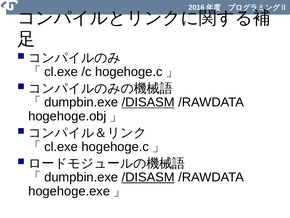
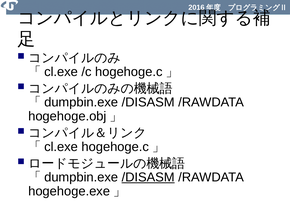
/DISASM at (148, 102) underline: present -> none
